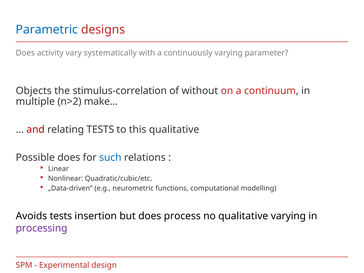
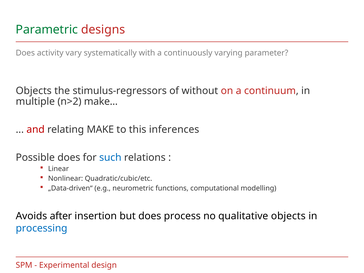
Parametric colour: blue -> green
stimulus-correlation: stimulus-correlation -> stimulus-regressors
relating TESTS: TESTS -> MAKE
this qualitative: qualitative -> inferences
Avoids tests: tests -> after
qualitative varying: varying -> objects
processing colour: purple -> blue
